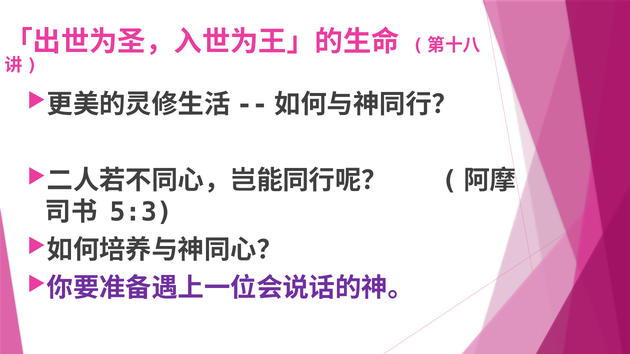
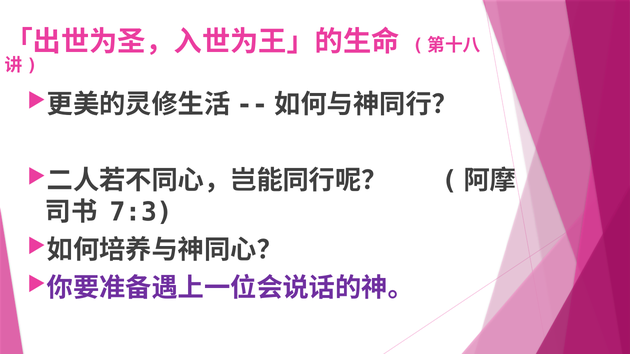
5:3: 5:3 -> 7:3
